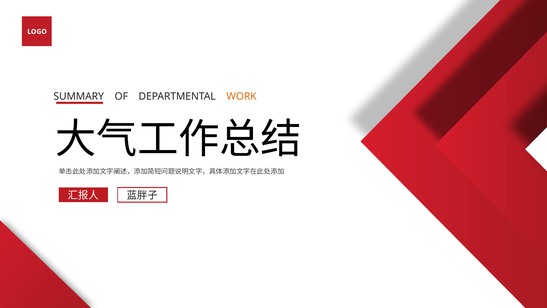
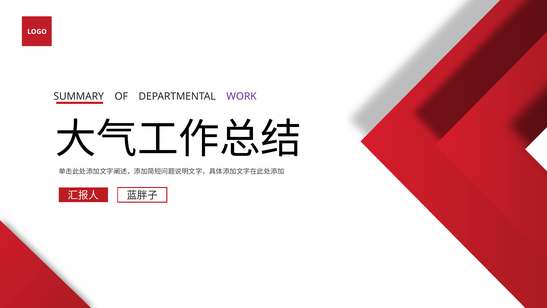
WORK colour: orange -> purple
